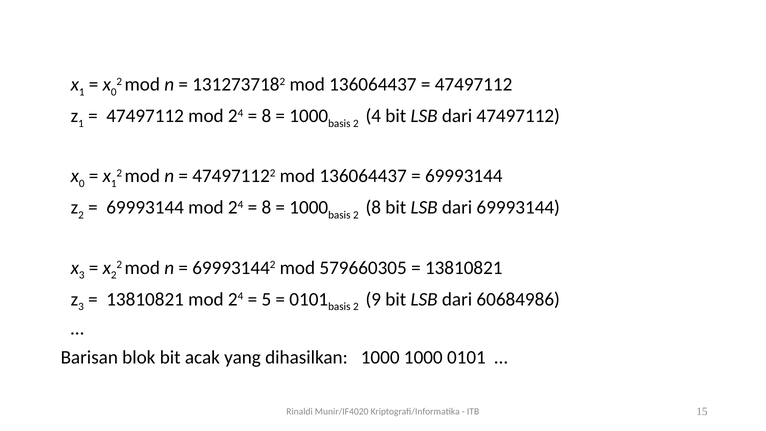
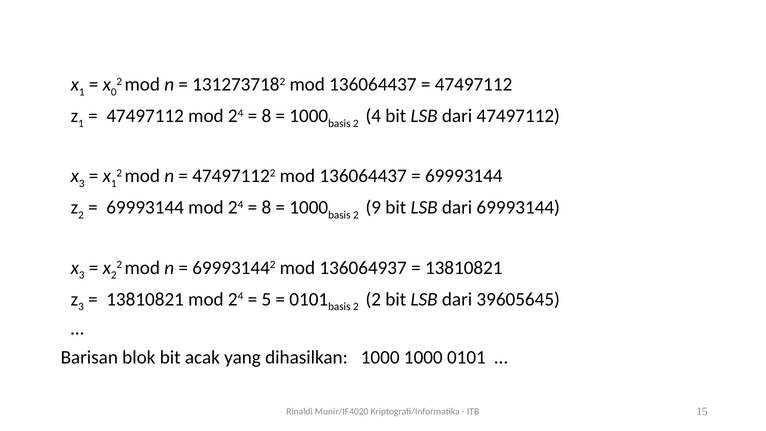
0 at (82, 184): 0 -> 3
2 8: 8 -> 9
579660305: 579660305 -> 136064937
9 at (373, 299): 9 -> 2
60684986: 60684986 -> 39605645
